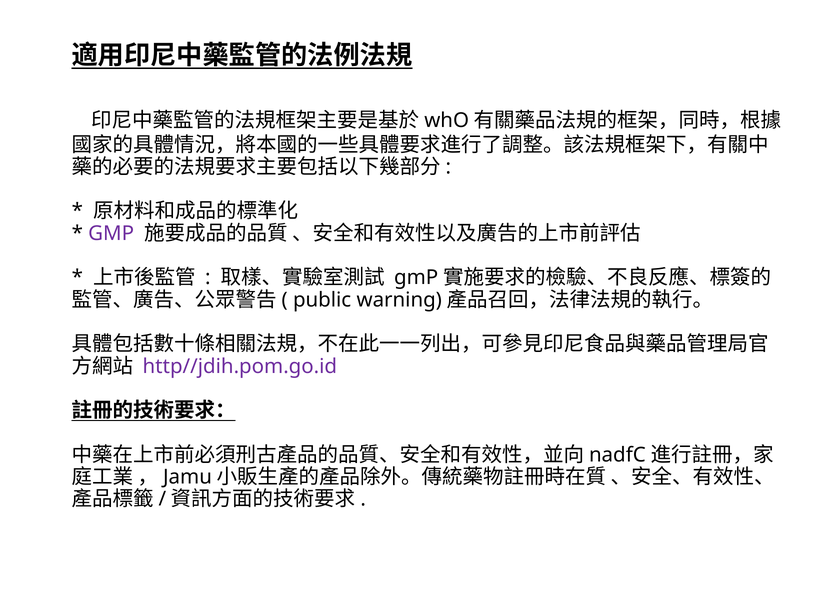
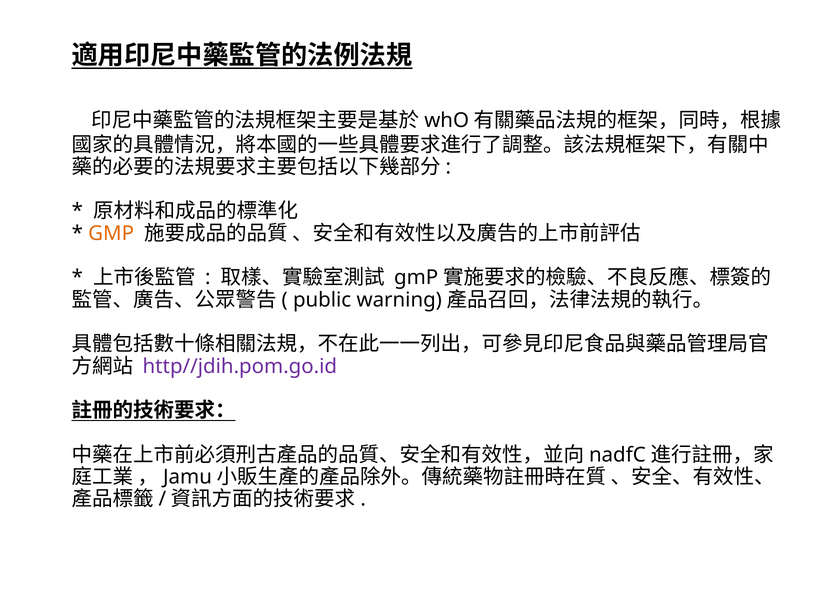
GMP colour: purple -> orange
